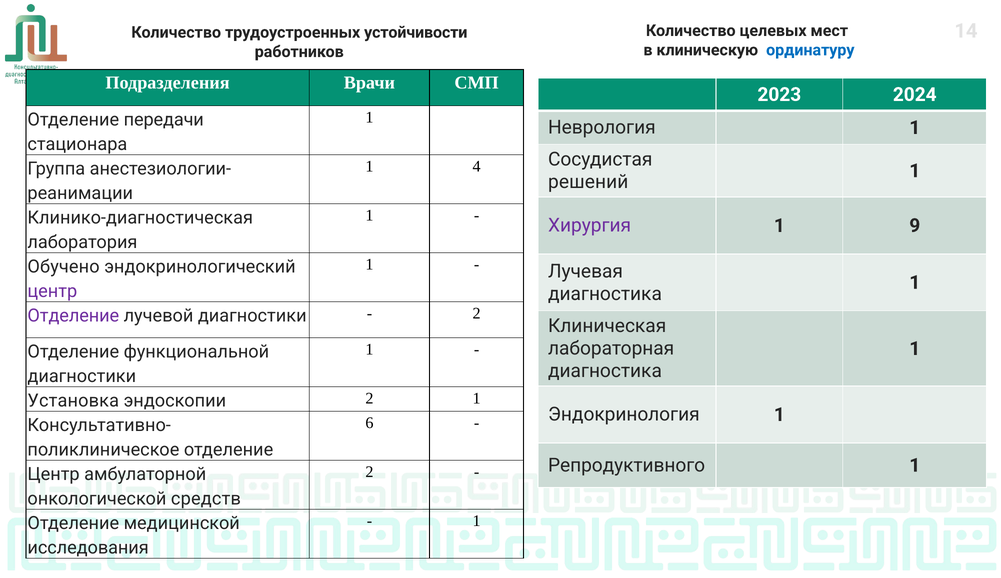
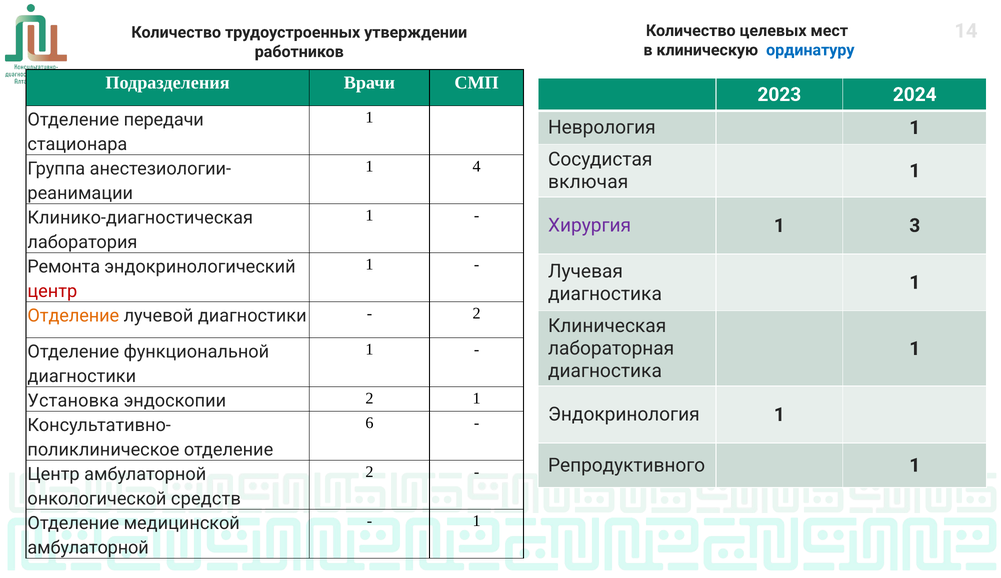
устойчивости: устойчивости -> утверждении
решений: решений -> включая
9: 9 -> 3
Обучено: Обучено -> Ремонта
центр at (52, 291) colour: purple -> red
Отделение at (73, 316) colour: purple -> orange
исследования at (88, 548): исследования -> амбулаторной
